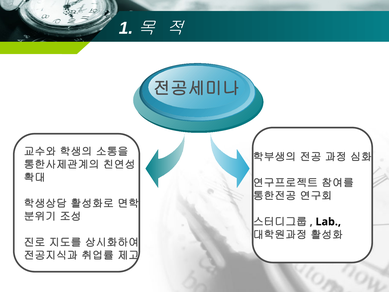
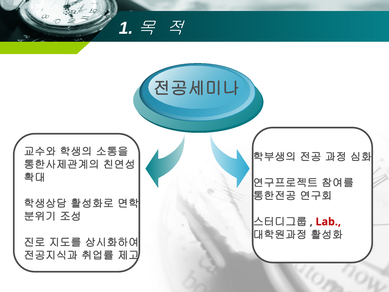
Lab colour: black -> red
